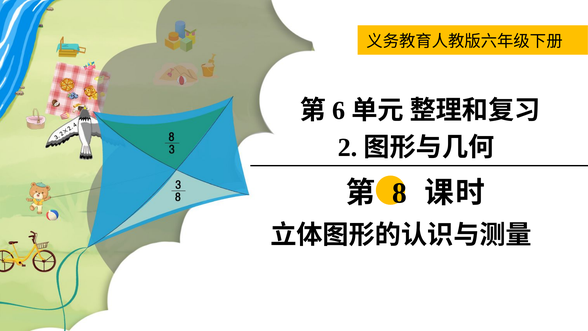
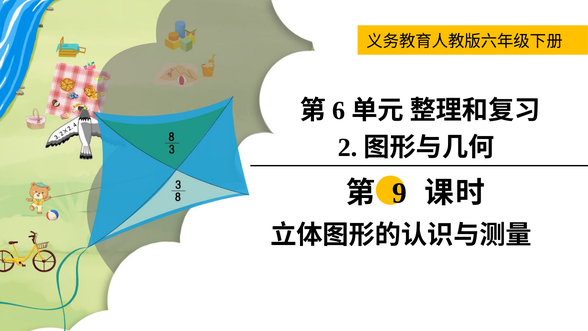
8: 8 -> 9
